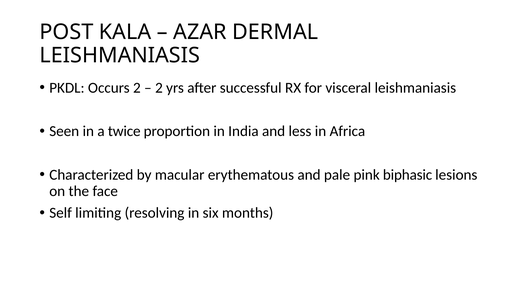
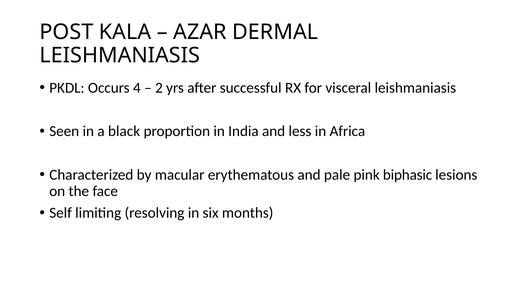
Occurs 2: 2 -> 4
twice: twice -> black
